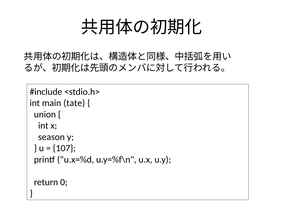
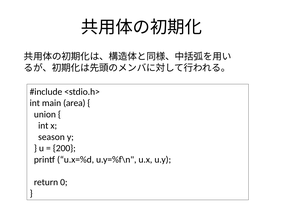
tate: tate -> area
107: 107 -> 200
